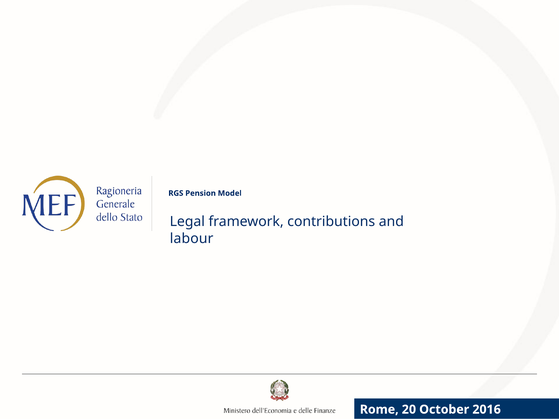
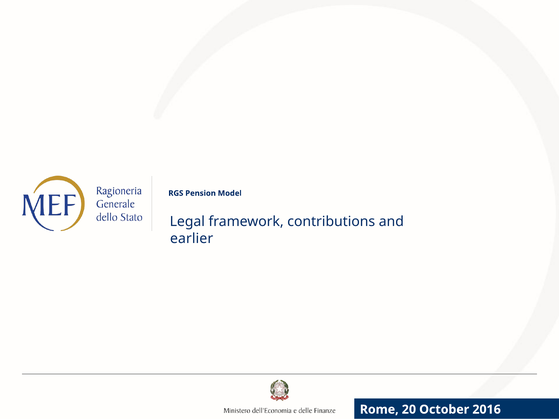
labour: labour -> earlier
